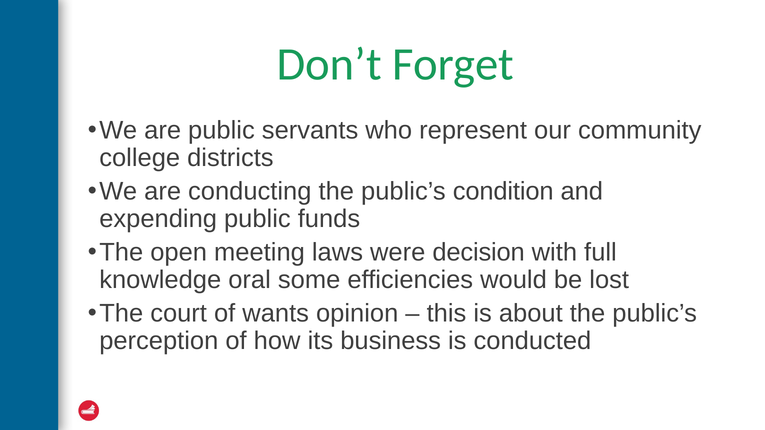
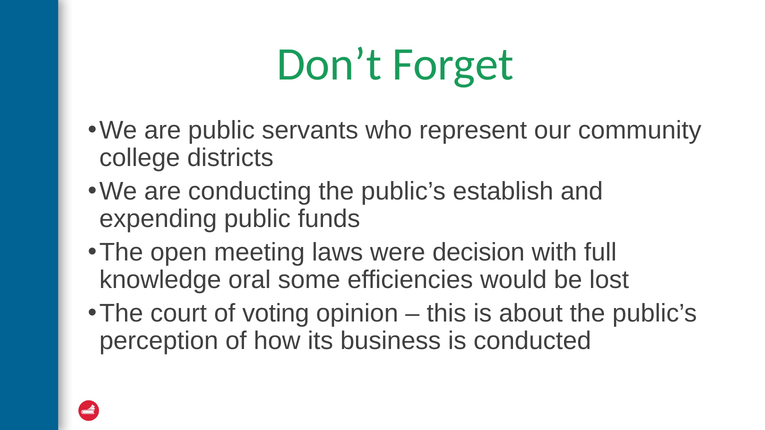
condition: condition -> establish
wants: wants -> voting
